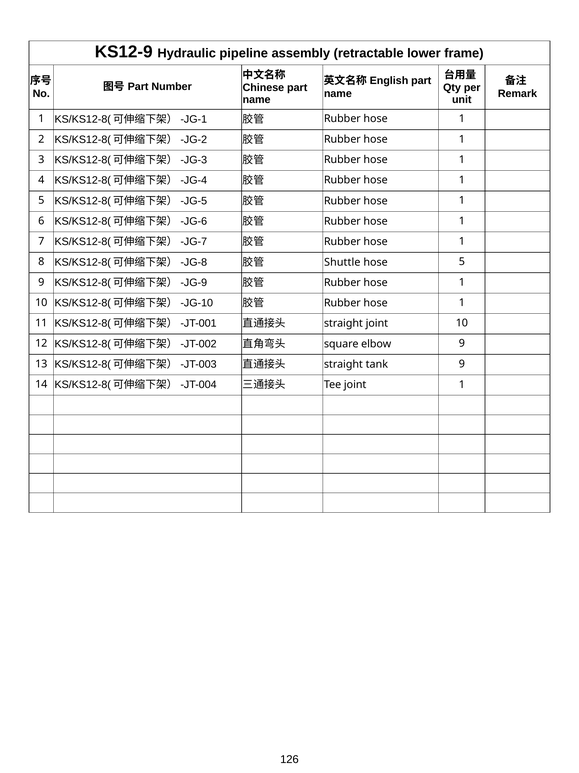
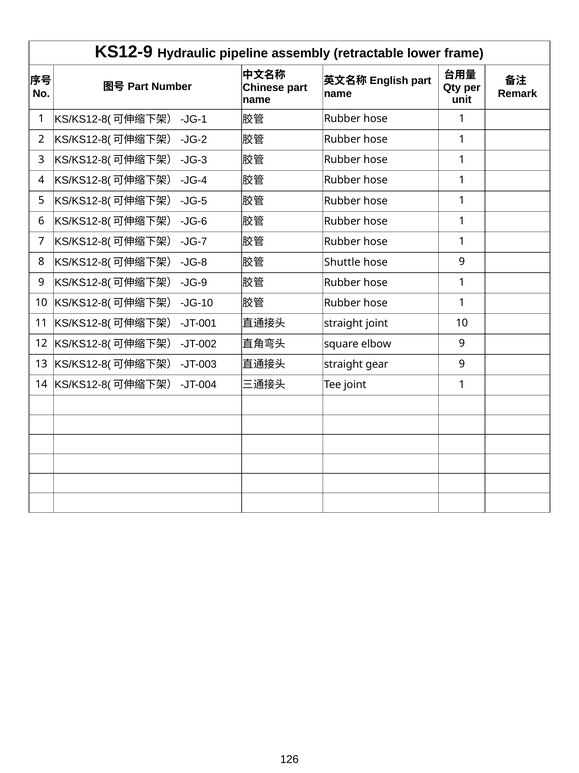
hose 5: 5 -> 9
tank: tank -> gear
